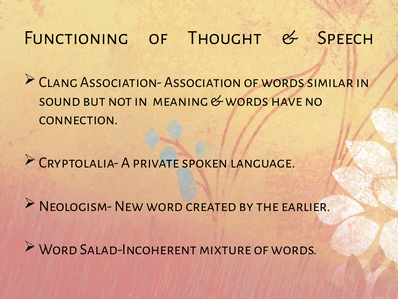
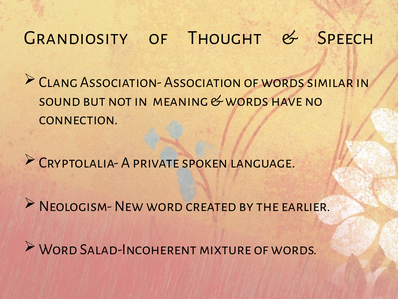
Functioning: Functioning -> Grandiosity
